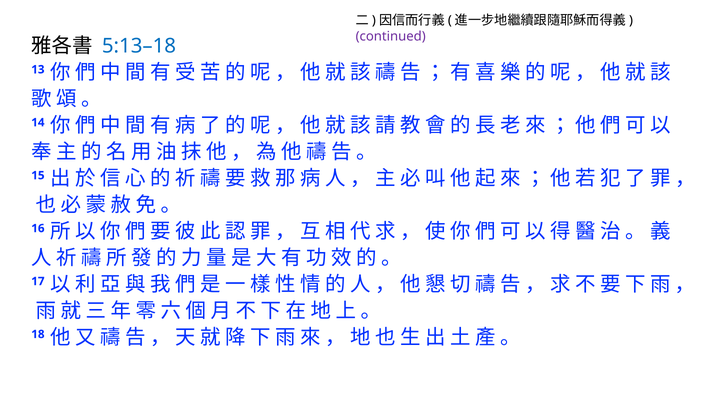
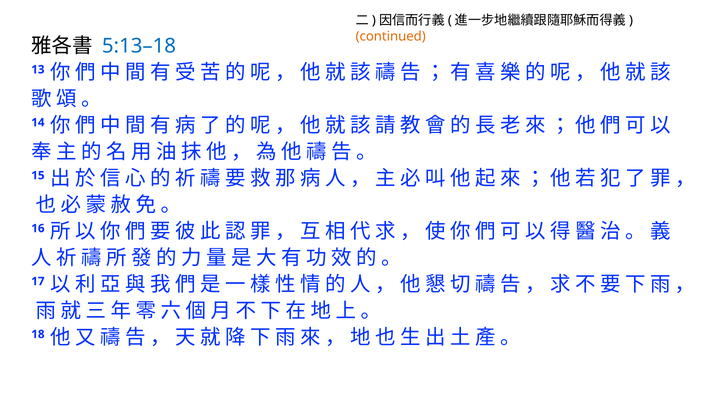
continued colour: purple -> orange
